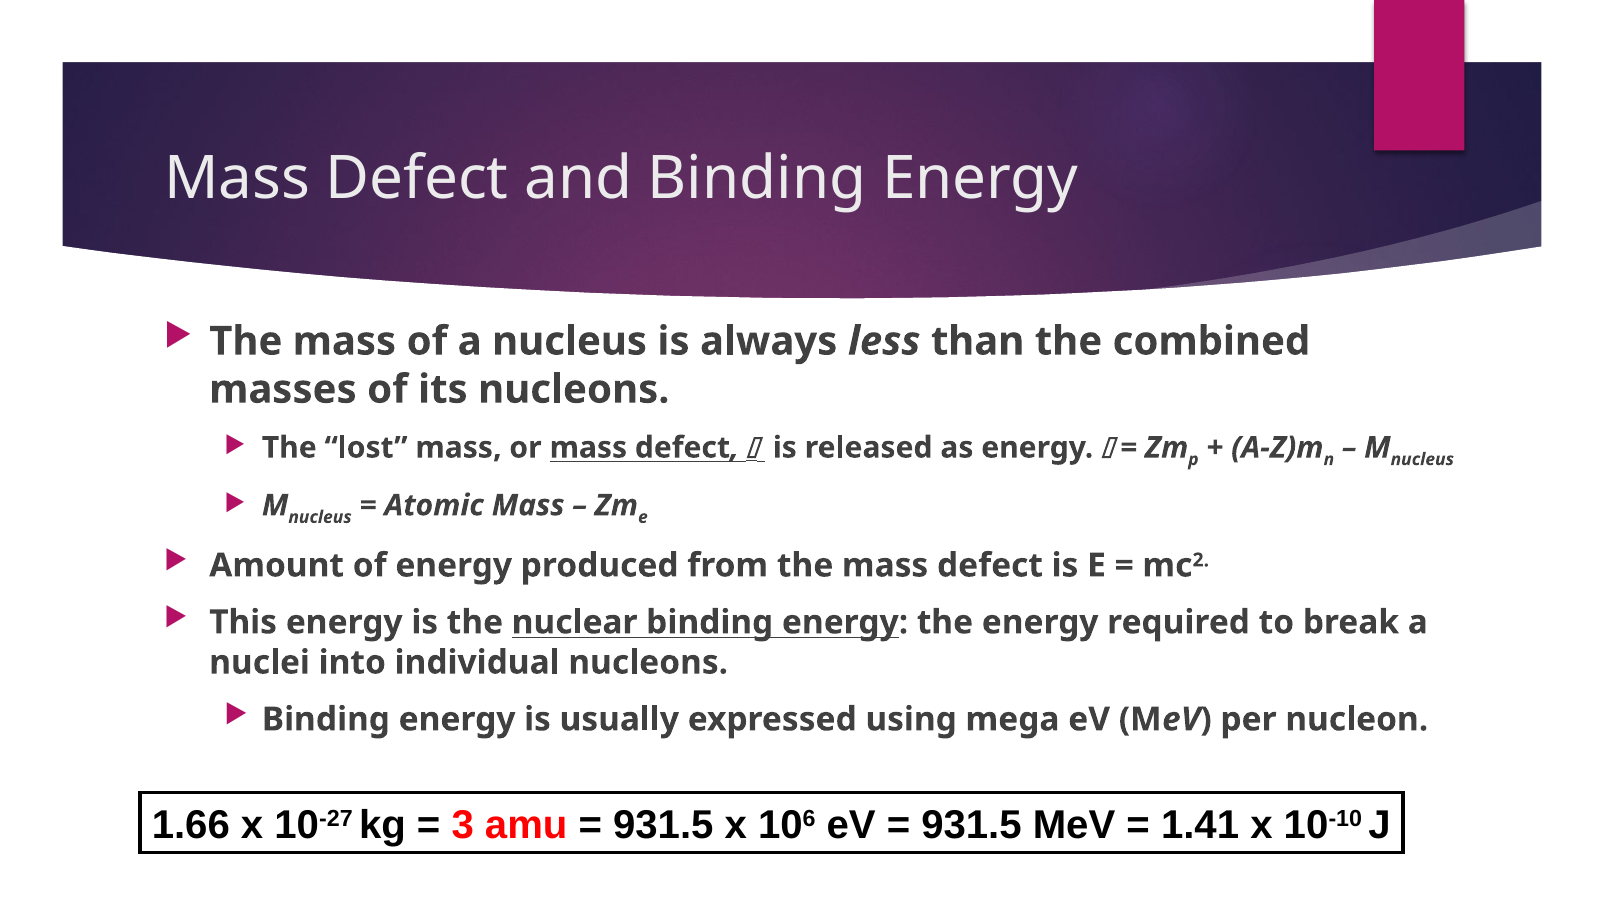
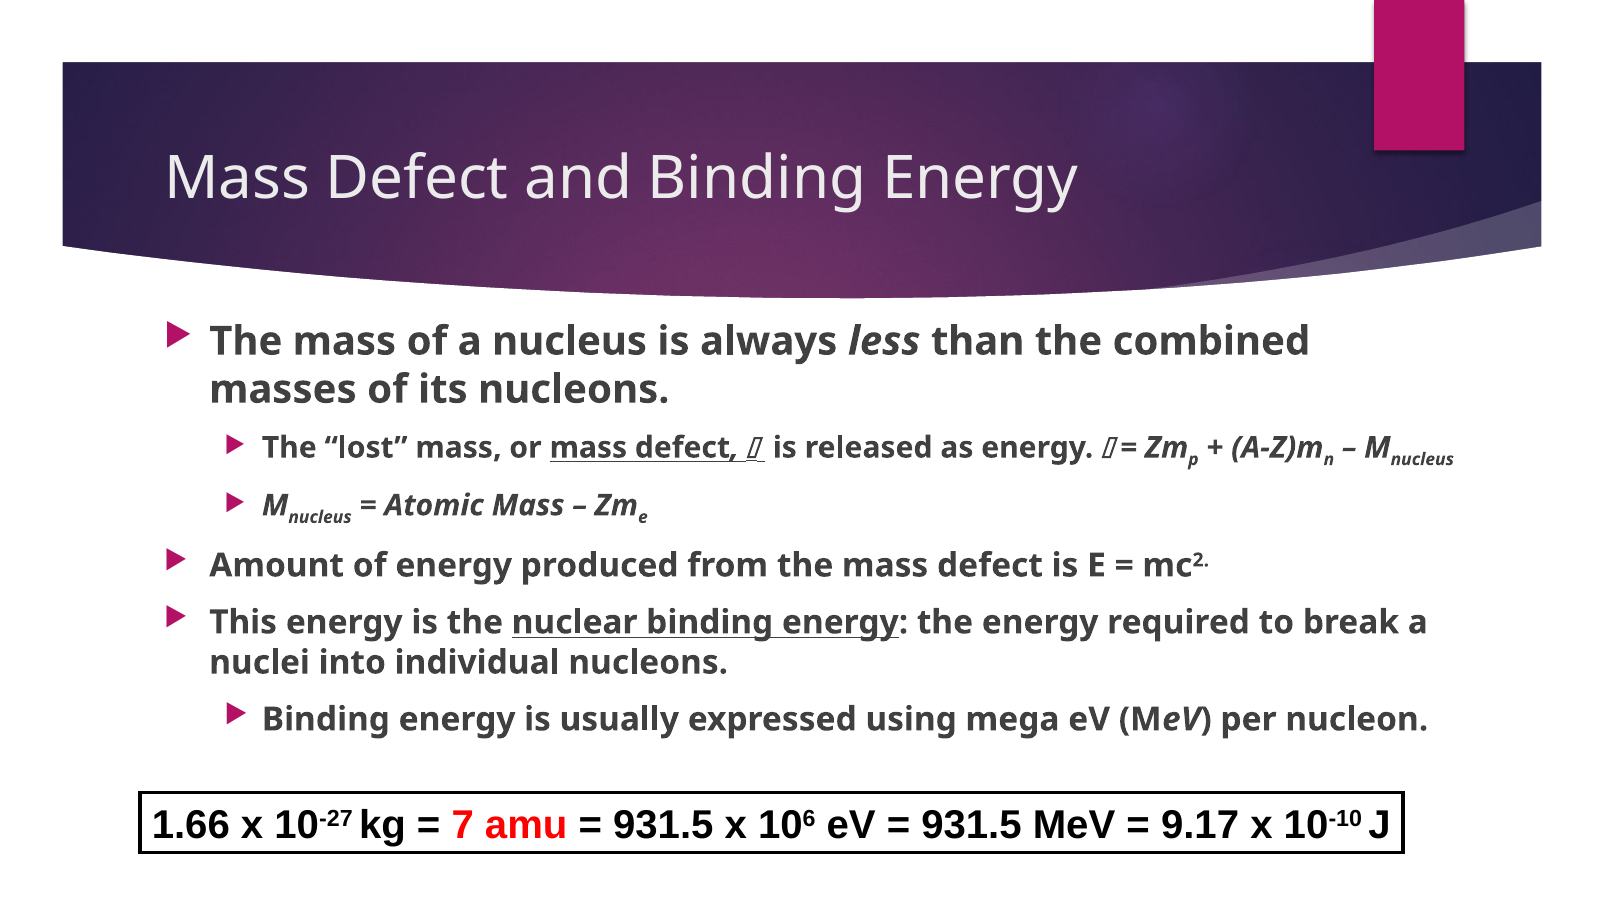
3: 3 -> 7
1.41: 1.41 -> 9.17
